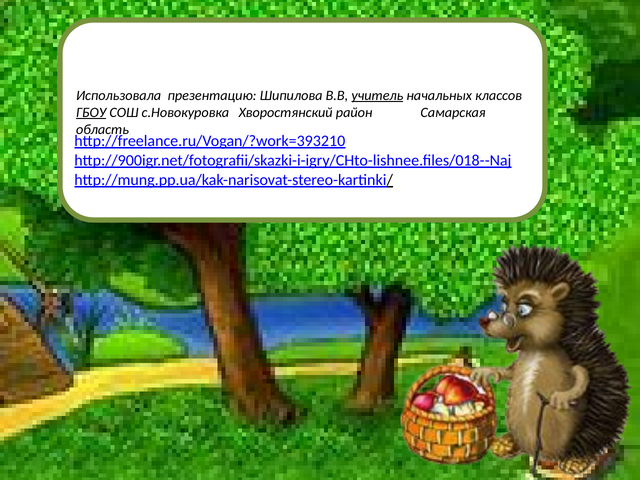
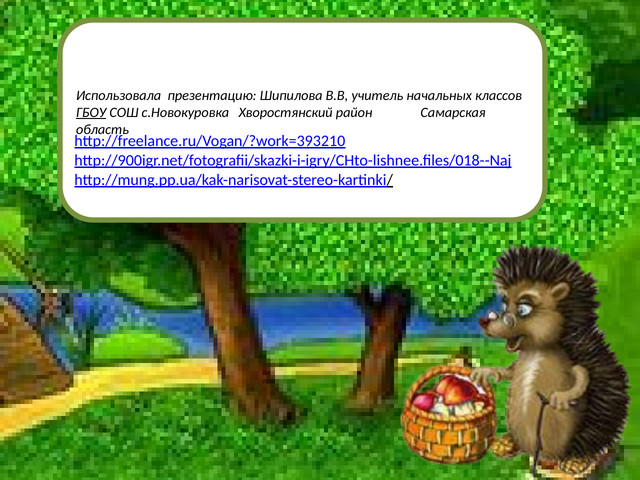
учитель underline: present -> none
